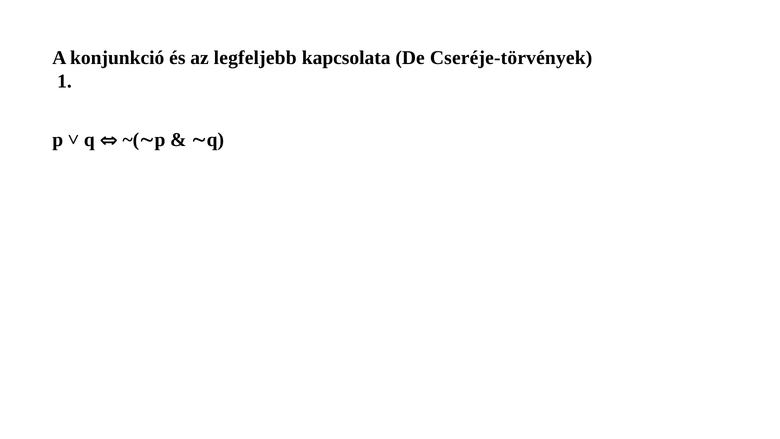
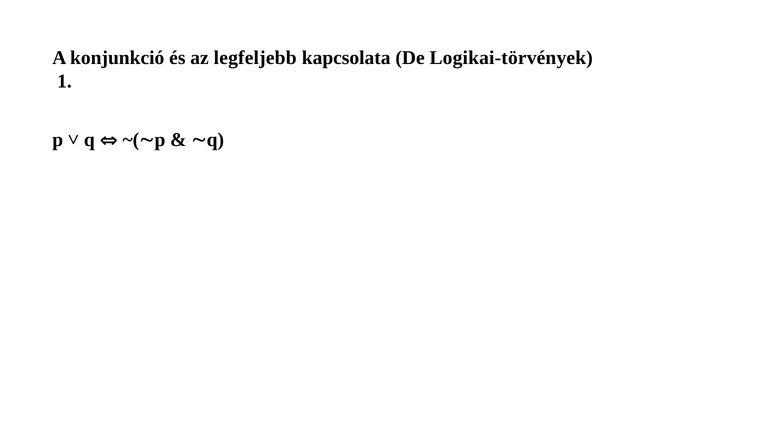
Cseréje-törvények: Cseréje-törvények -> Logikai-törvények
